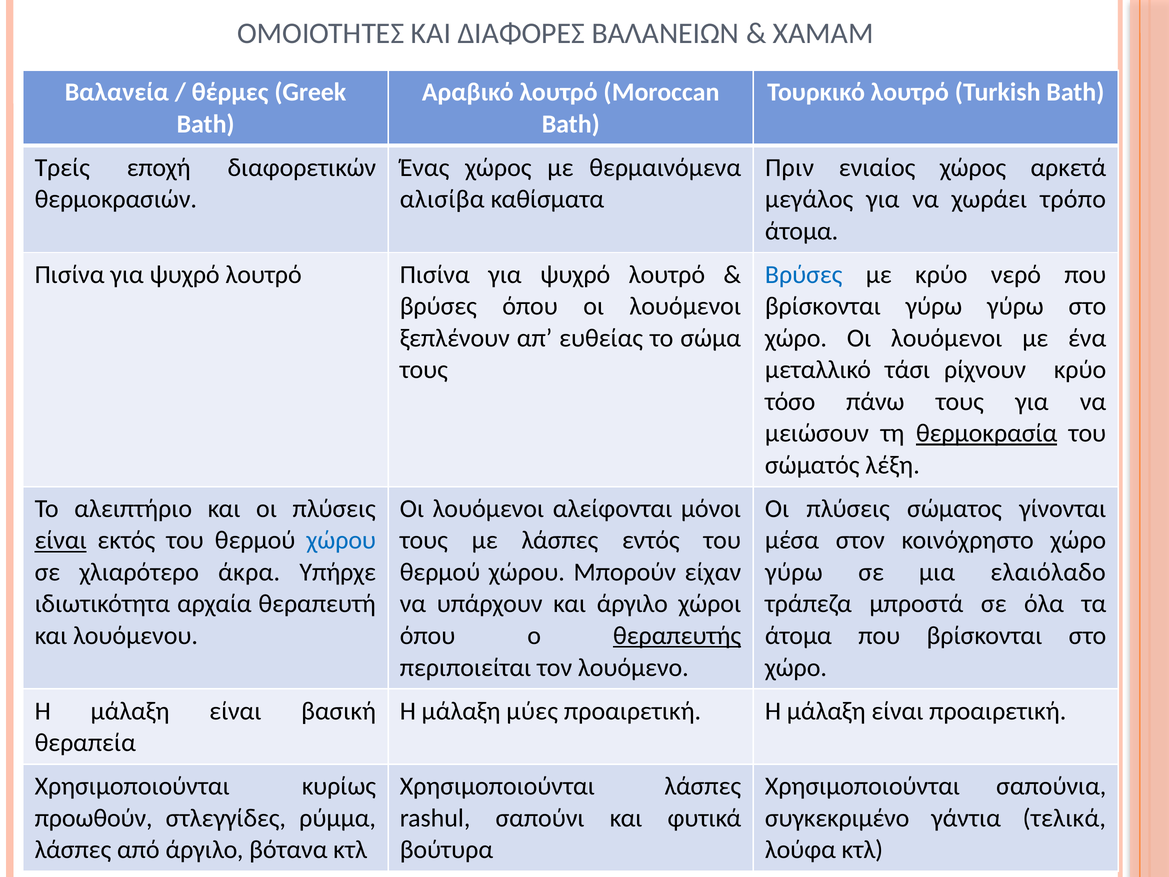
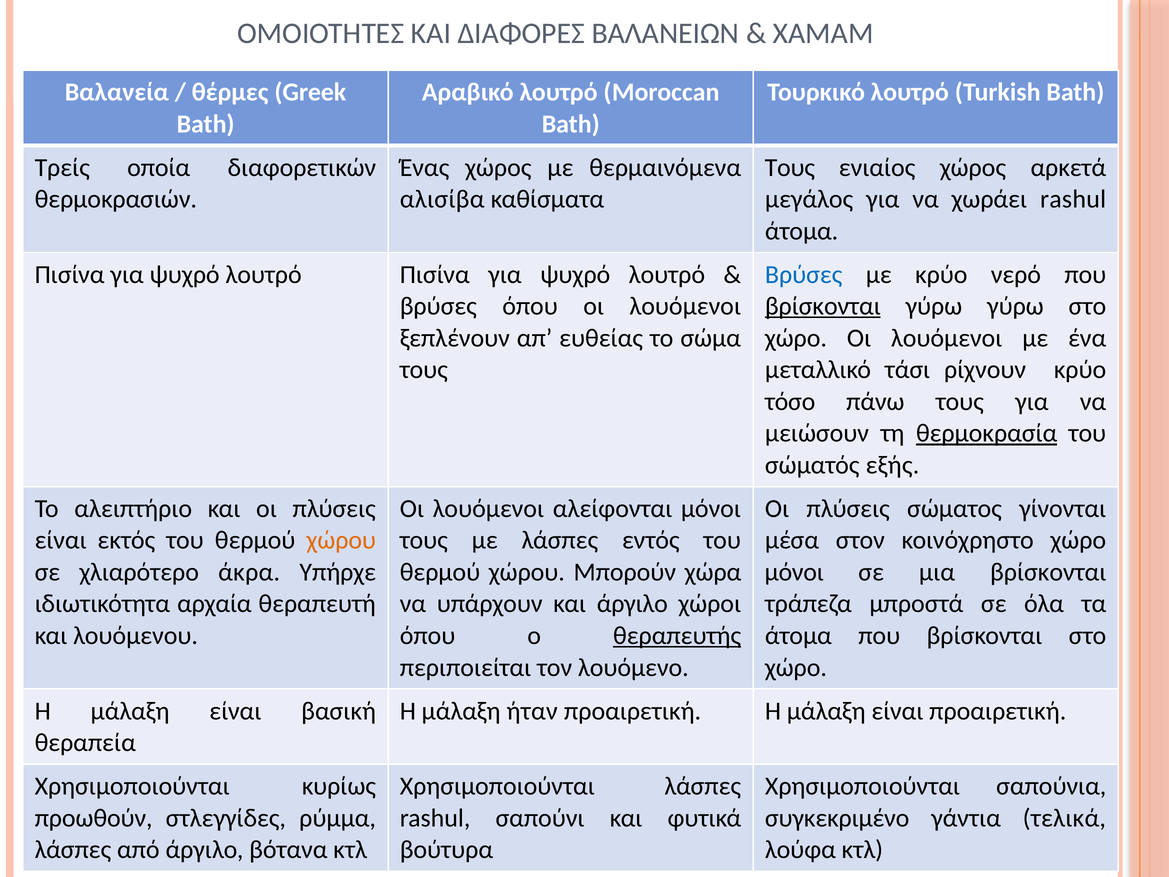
εποχή: εποχή -> οποία
Πριν at (790, 167): Πριν -> Τους
χωράει τρόπο: τρόπο -> rashul
βρίσκονται at (823, 306) underline: none -> present
λέξη: λέξη -> εξής
είναι at (61, 540) underline: present -> none
χώρου at (341, 540) colour: blue -> orange
είχαν: είχαν -> χώρα
γύρω at (794, 572): γύρω -> μόνοι
μια ελαιόλαδο: ελαιόλαδο -> βρίσκονται
μύες: μύες -> ήταν
